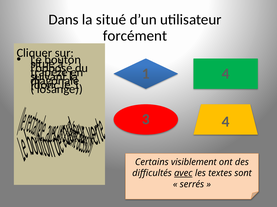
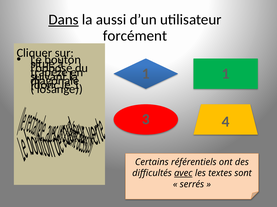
Dans underline: none -> present
la situé: situé -> aussi
1 4: 4 -> 1
visiblement: visiblement -> référentiels
